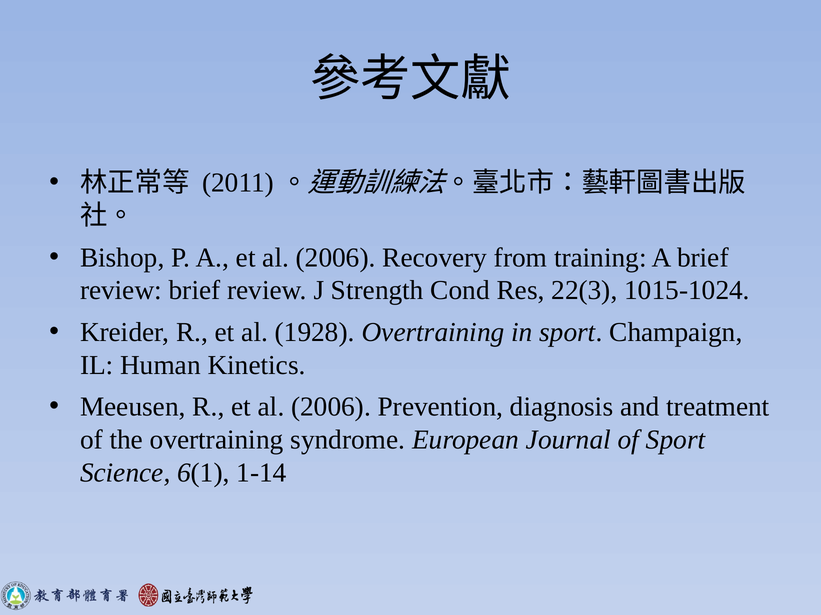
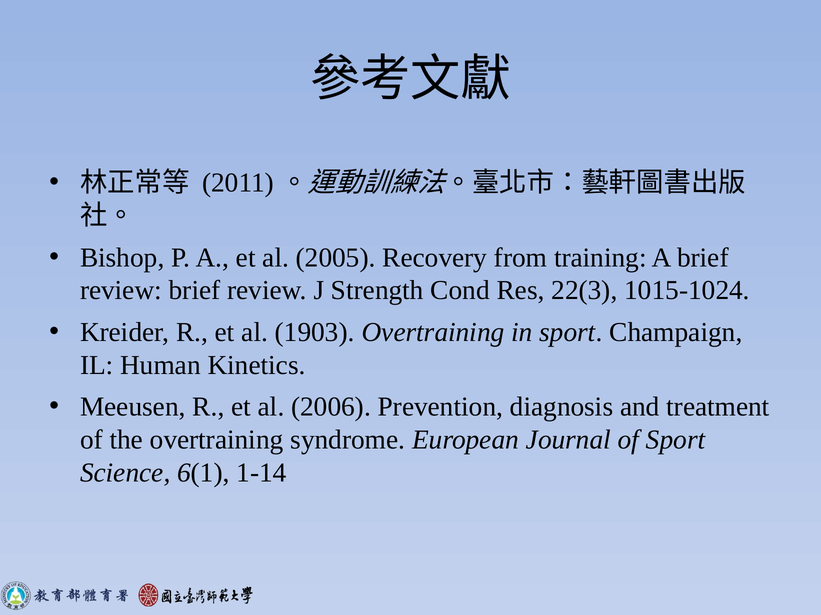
A et al 2006: 2006 -> 2005
1928: 1928 -> 1903
